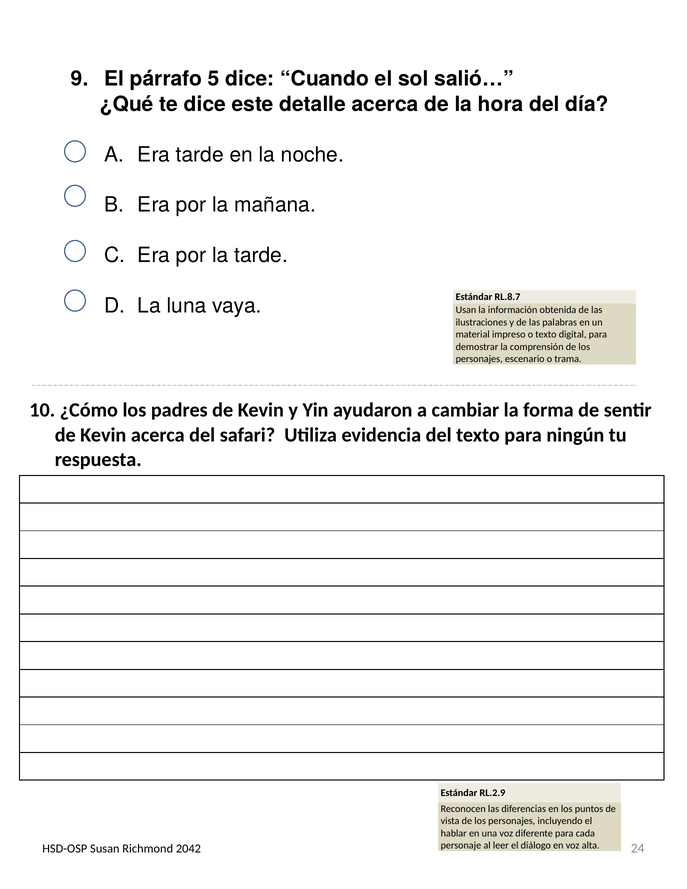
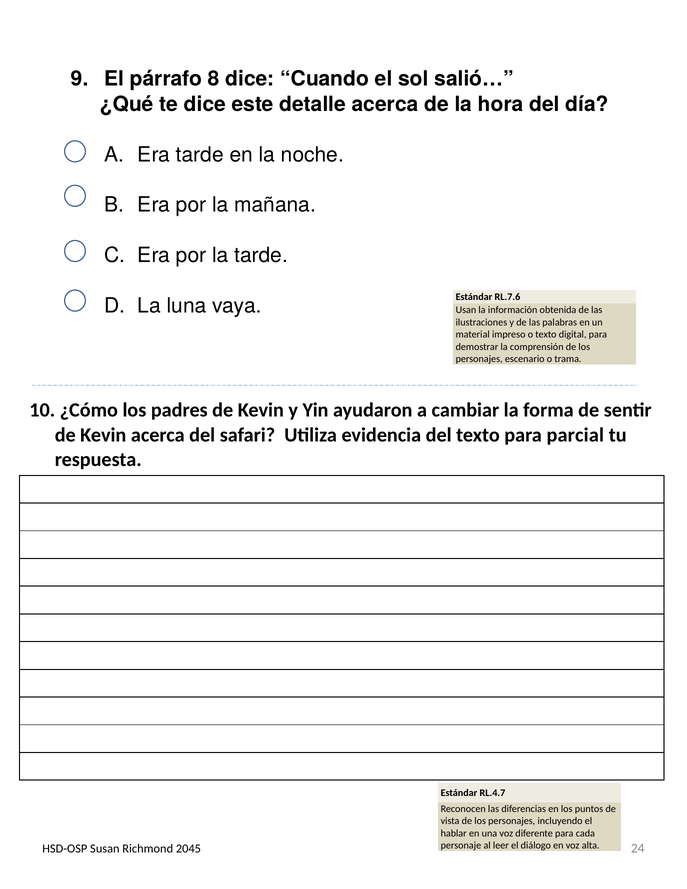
5: 5 -> 8
RL.8.7: RL.8.7 -> RL.7.6
ningún: ningún -> parcial
RL.2.9: RL.2.9 -> RL.4.7
2042: 2042 -> 2045
